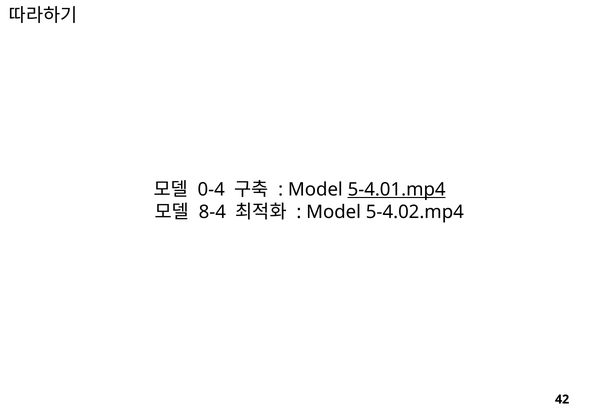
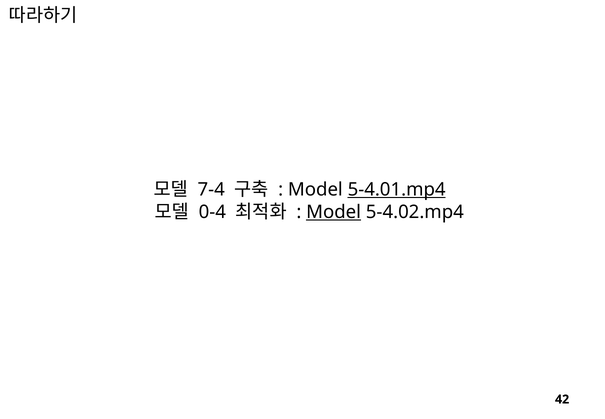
0-4: 0-4 -> 7-4
8-4: 8-4 -> 0-4
Model at (334, 212) underline: none -> present
